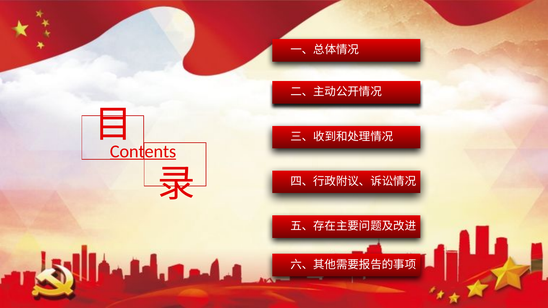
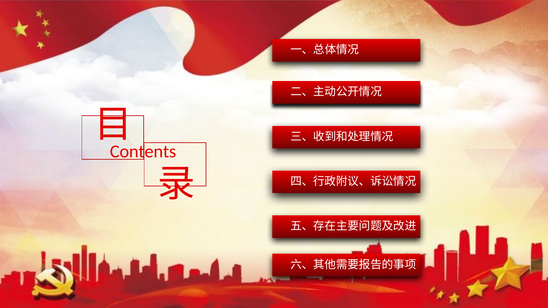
Contents underline: present -> none
